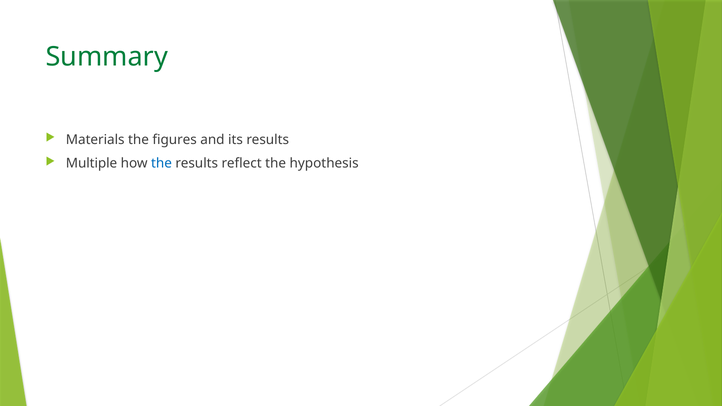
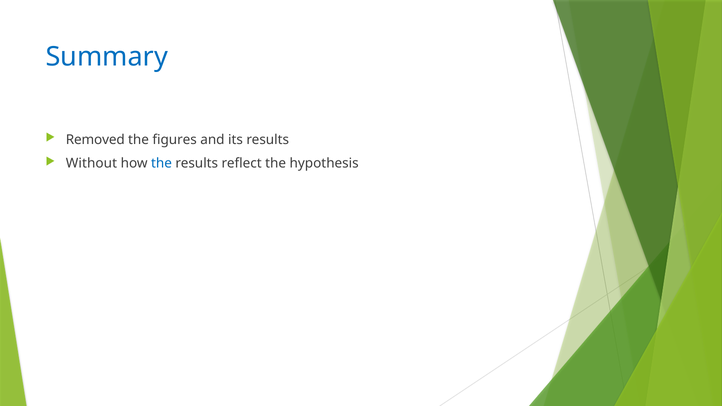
Summary colour: green -> blue
Materials: Materials -> Removed
Multiple: Multiple -> Without
